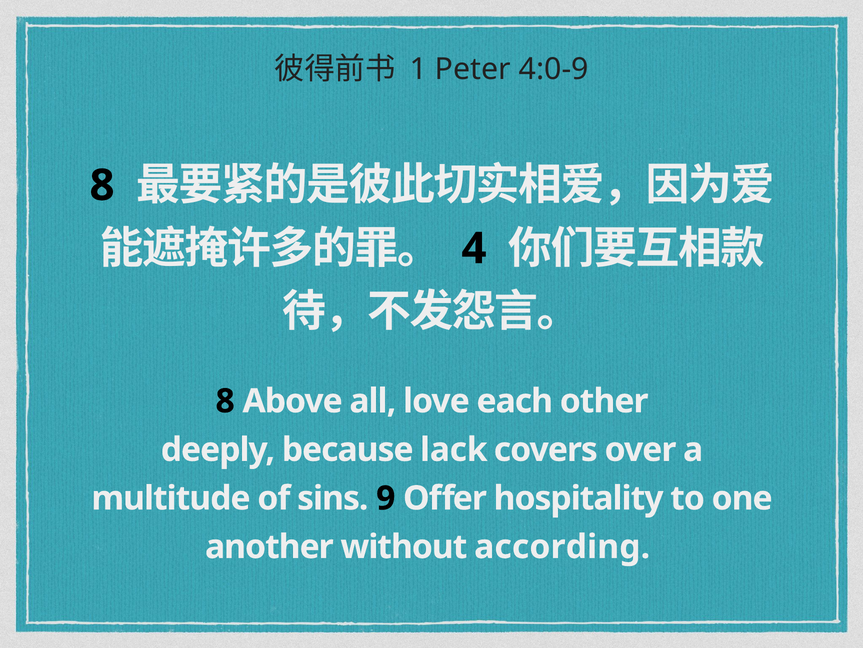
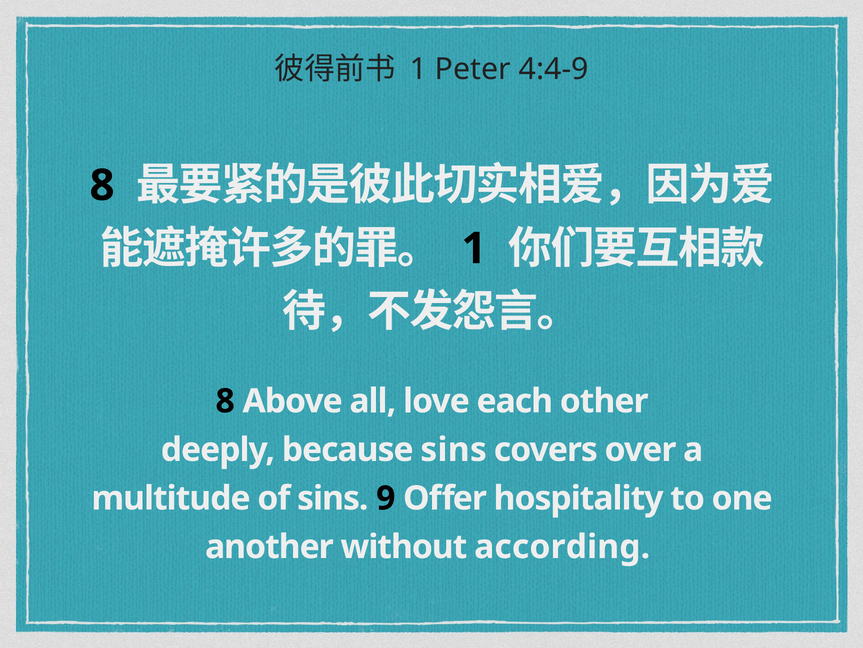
4:0-9: 4:0-9 -> 4:4-9
4 at (474, 248): 4 -> 1
because lack: lack -> sins
